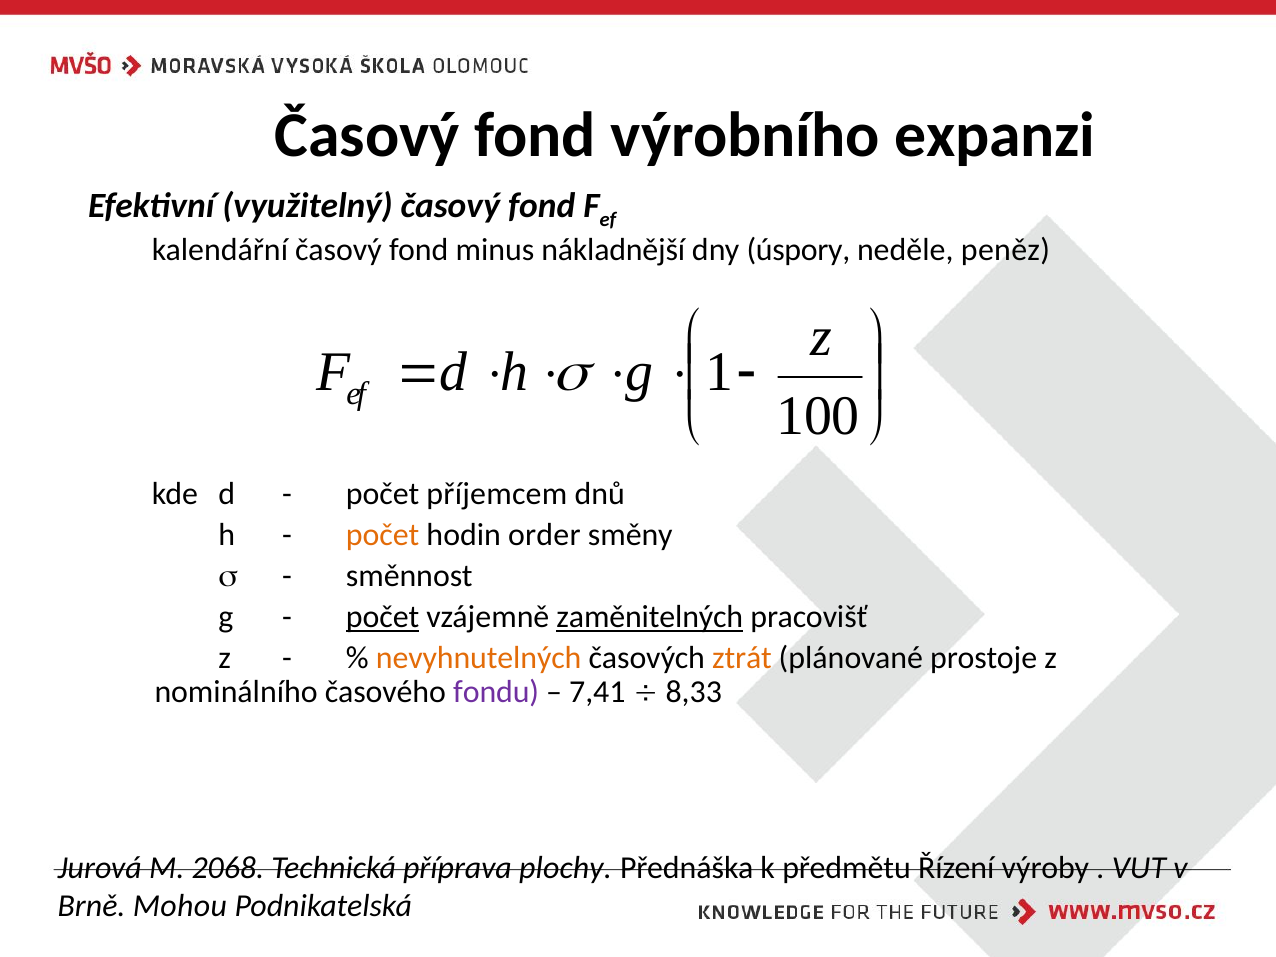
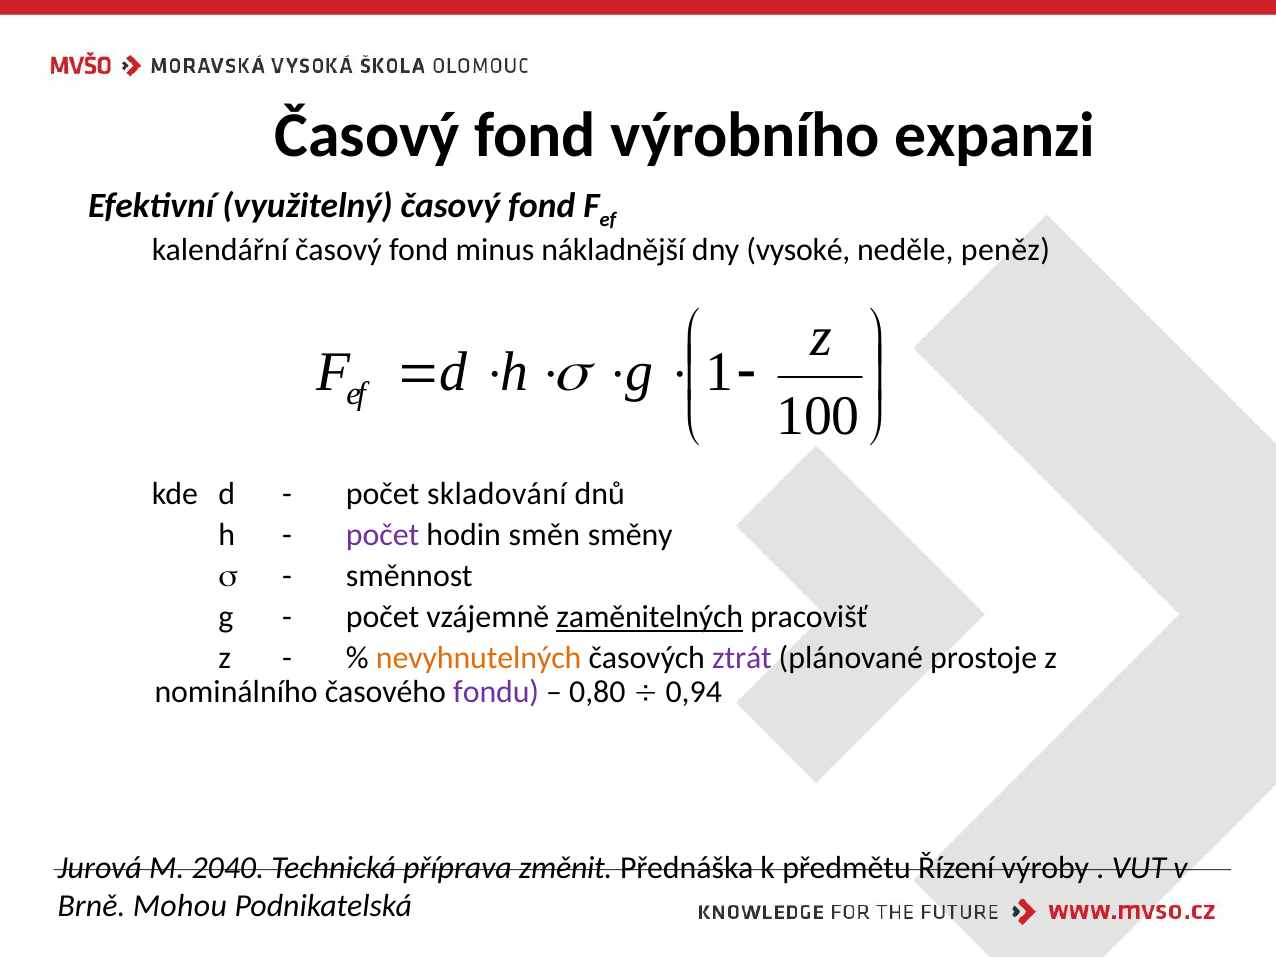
úspory: úspory -> vysoké
příjemcem: příjemcem -> skladování
počet at (383, 535) colour: orange -> purple
order: order -> směn
počet at (383, 617) underline: present -> none
ztrát colour: orange -> purple
7,41: 7,41 -> 0,80
8,33: 8,33 -> 0,94
2068: 2068 -> 2040
plochy: plochy -> změnit
